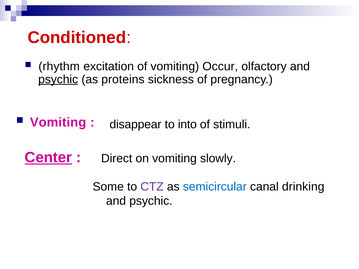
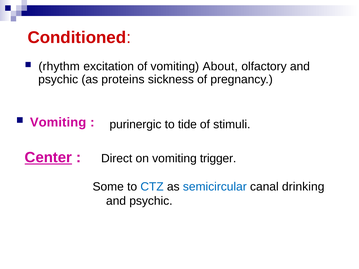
Occur: Occur -> About
psychic at (58, 79) underline: present -> none
disappear: disappear -> purinergic
into: into -> tide
slowly: slowly -> trigger
CTZ colour: purple -> blue
